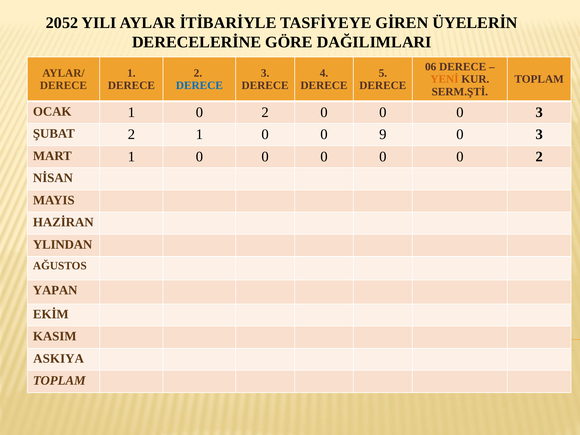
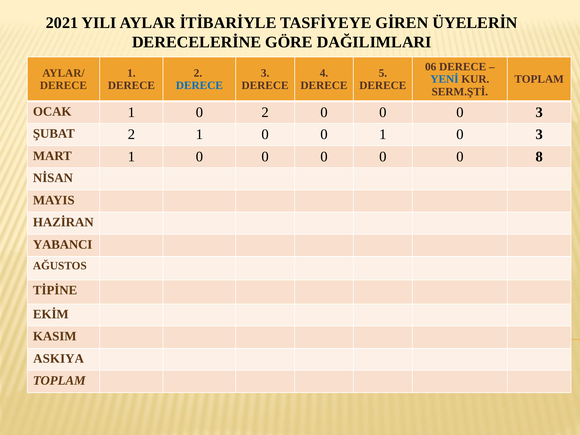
2052: 2052 -> 2021
YENİ colour: orange -> blue
0 9: 9 -> 1
0 0 2: 2 -> 8
YLINDAN: YLINDAN -> YABANCI
YAPAN: YAPAN -> TİPİNE
